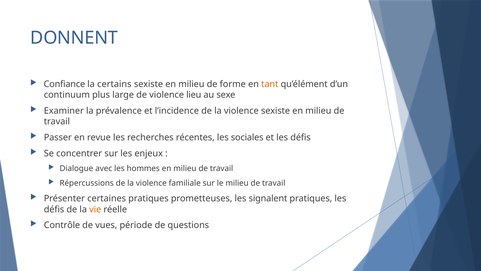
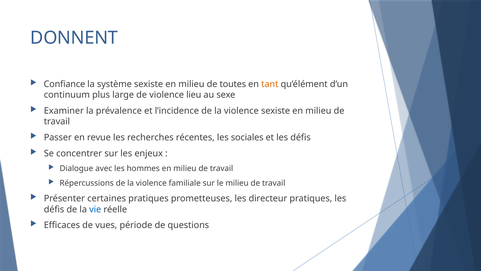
certains: certains -> système
forme: forme -> toutes
signalent: signalent -> directeur
vie colour: orange -> blue
Contrôle: Contrôle -> Efficaces
